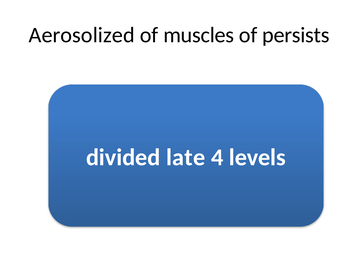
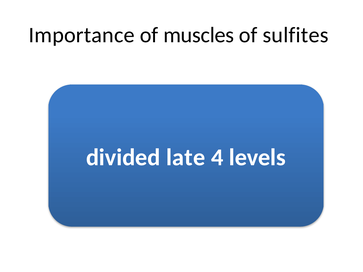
Aerosolized: Aerosolized -> Importance
persists: persists -> sulfites
